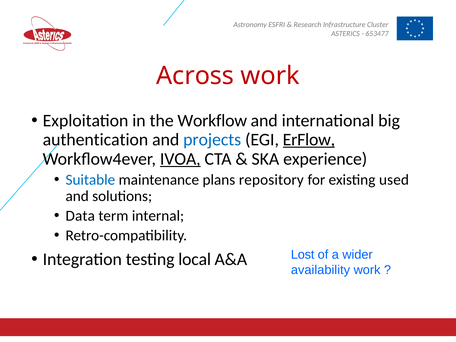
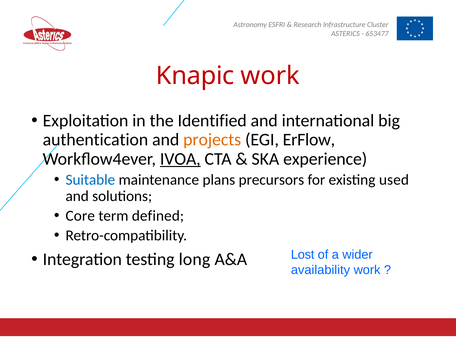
Across: Across -> Knapic
Workflow: Workflow -> Identified
projects colour: blue -> orange
ErFlow underline: present -> none
repository: repository -> precursors
Data: Data -> Core
internal: internal -> defined
local: local -> long
